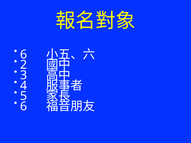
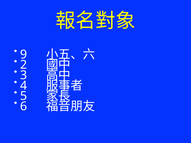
6 at (24, 55): 6 -> 9
